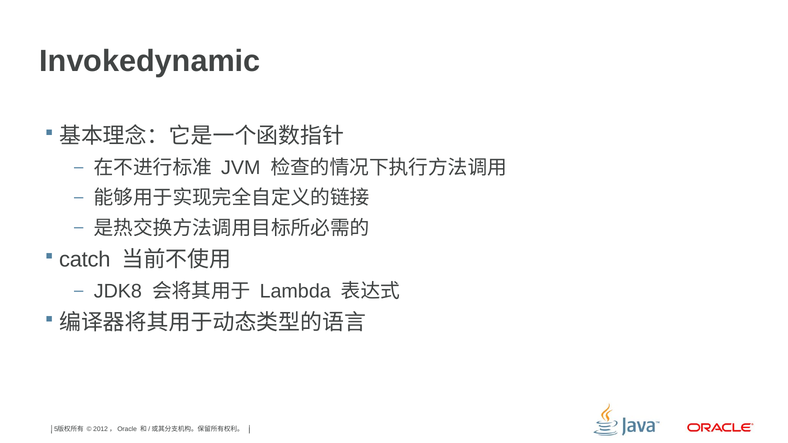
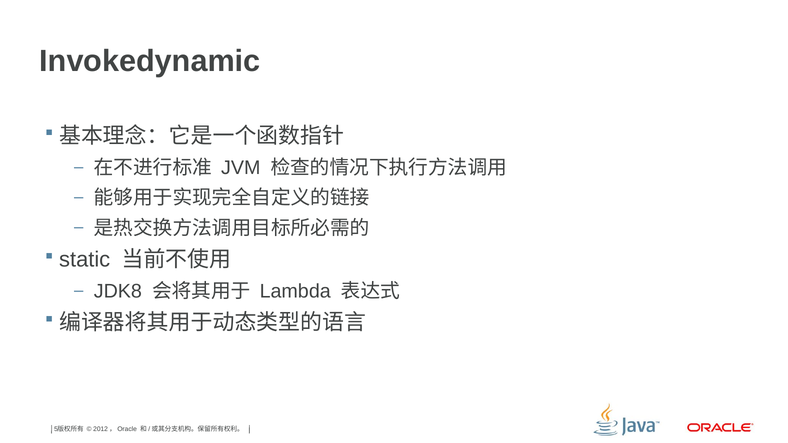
catch: catch -> static
